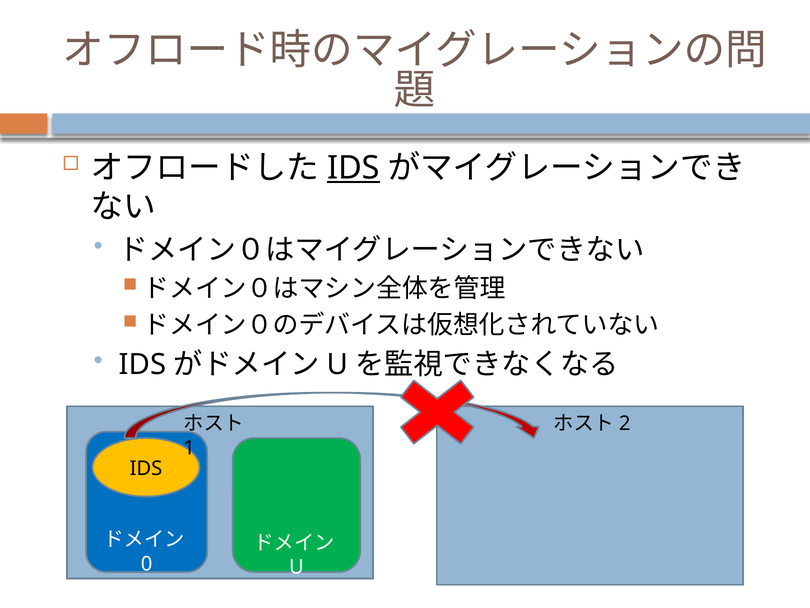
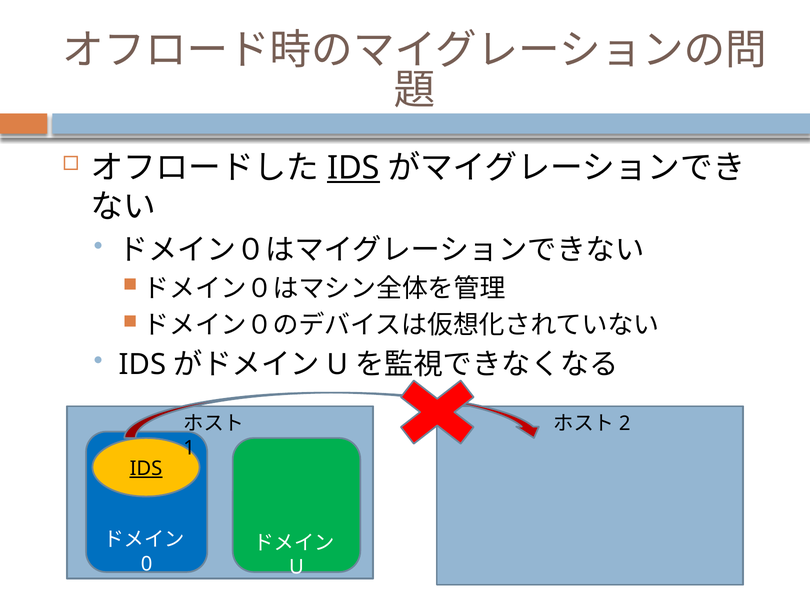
IDS at (146, 468) underline: none -> present
